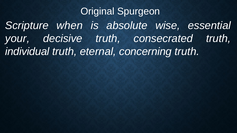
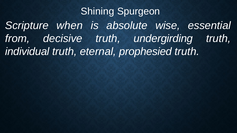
Original: Original -> Shining
your: your -> from
consecrated: consecrated -> undergirding
concerning: concerning -> prophesied
